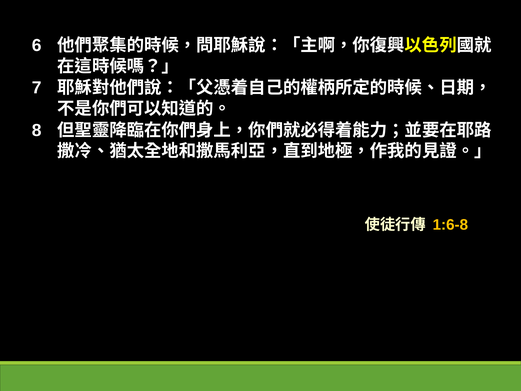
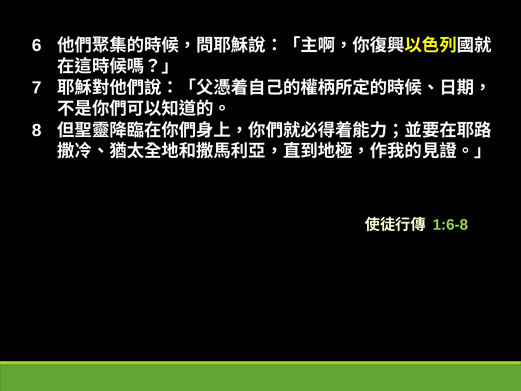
1:6-8 colour: yellow -> light green
